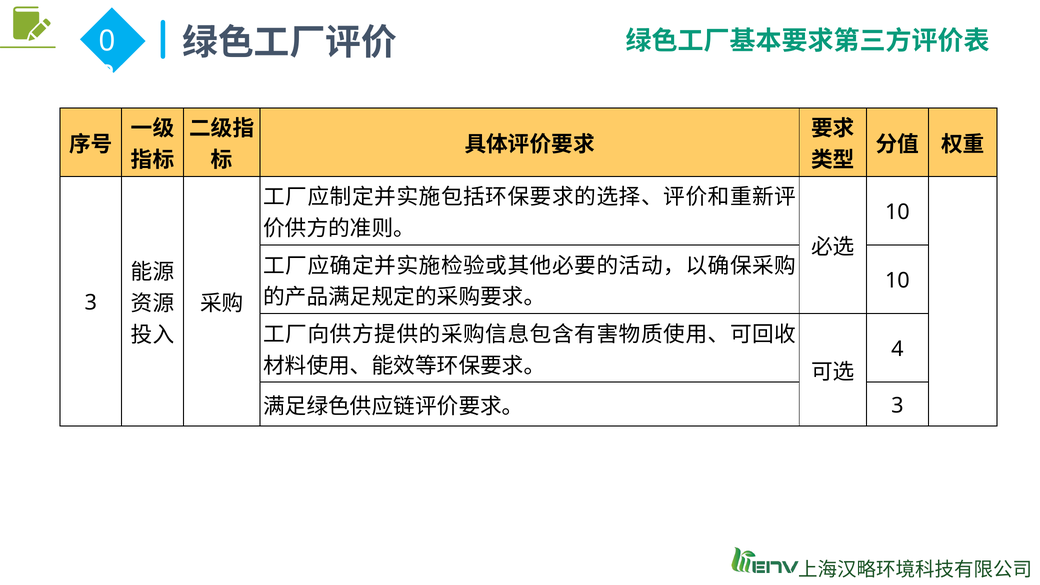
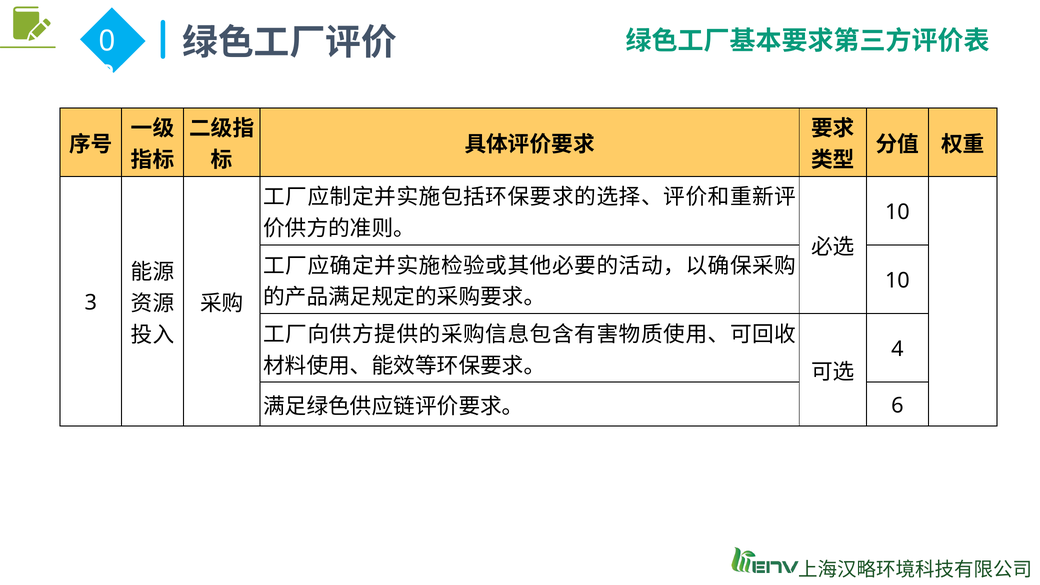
3 at (897, 405): 3 -> 6
